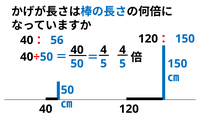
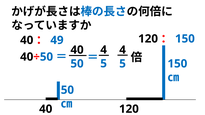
56: 56 -> 49
